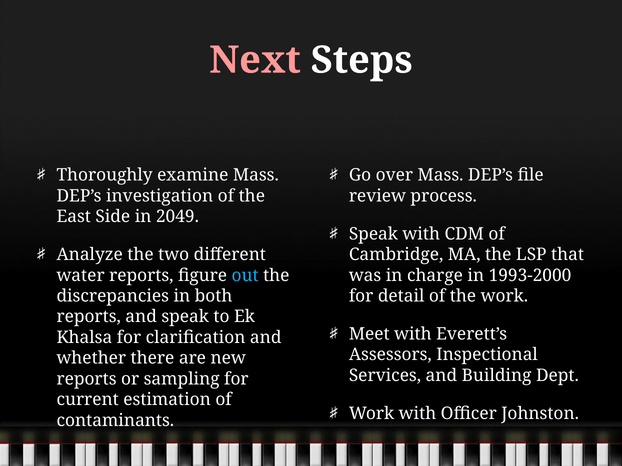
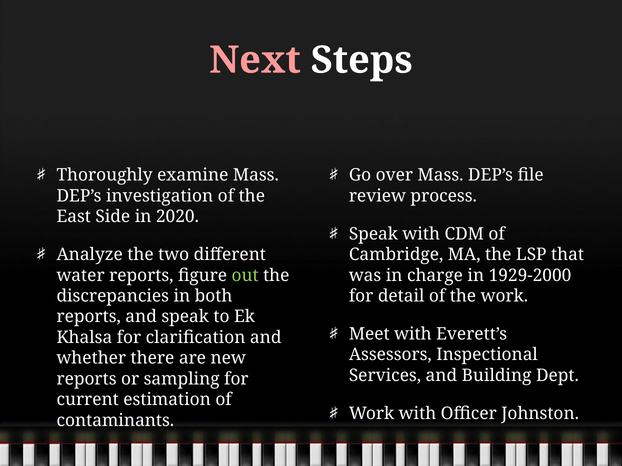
2049: 2049 -> 2020
out colour: light blue -> light green
1993-2000: 1993-2000 -> 1929-2000
